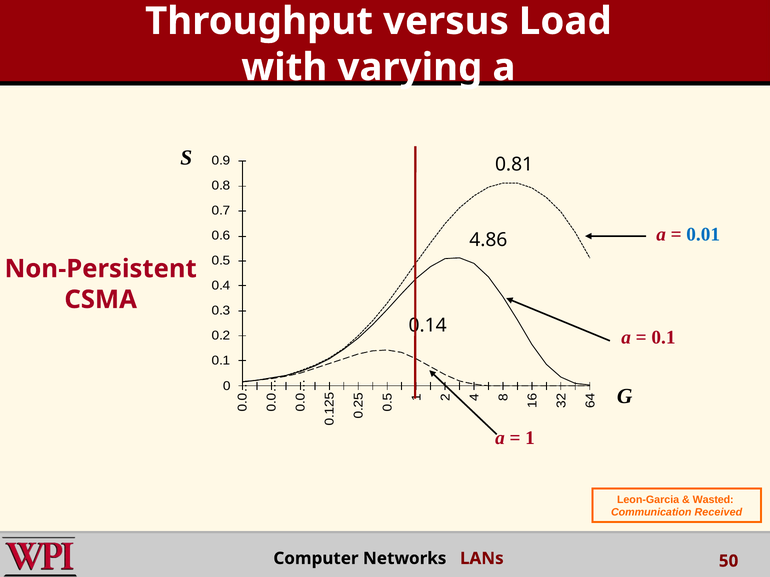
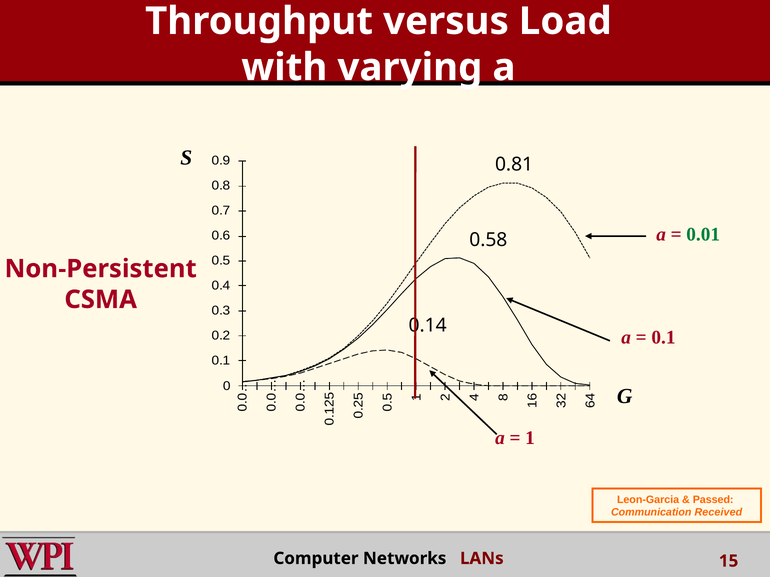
0.01 colour: blue -> green
4.86: 4.86 -> 0.58
Wasted: Wasted -> Passed
50: 50 -> 15
